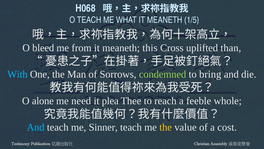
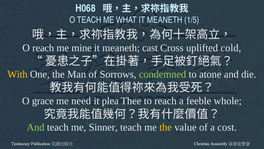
O bleed: bleed -> reach
from: from -> mine
this: this -> cast
than: than -> cold
With colour: light blue -> yellow
bring: bring -> atone
alone: alone -> grace
And at (36, 127) colour: light blue -> light green
